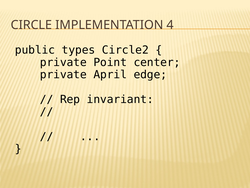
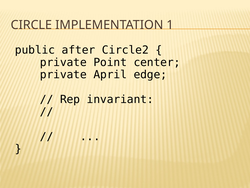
4: 4 -> 1
types: types -> after
